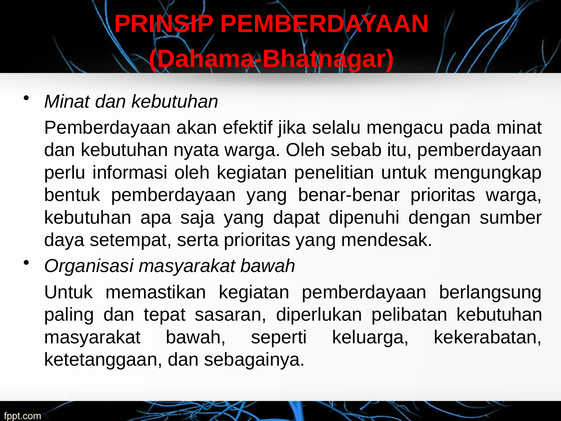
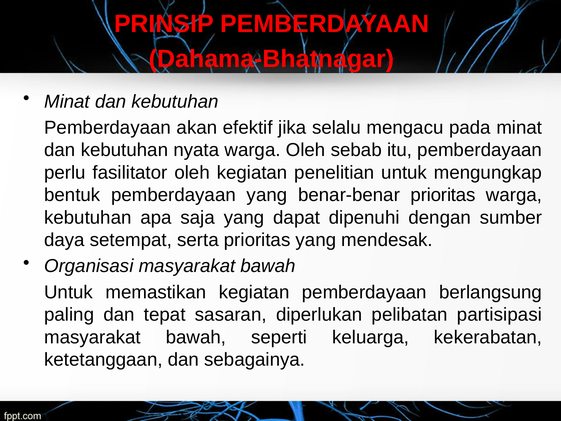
informasi: informasi -> fasilitator
pelibatan kebutuhan: kebutuhan -> partisipasi
